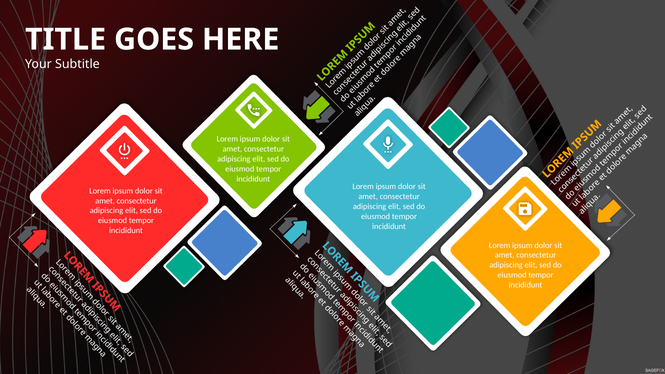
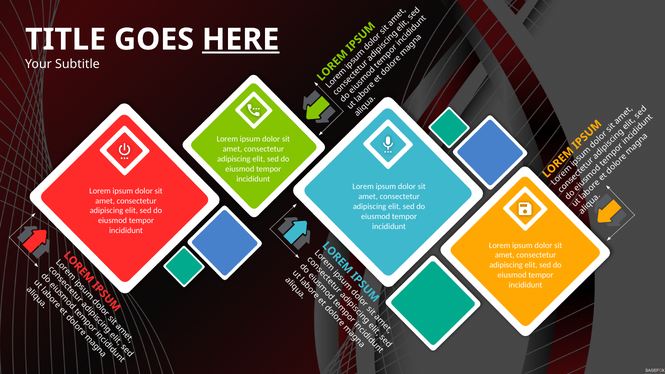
HERE underline: none -> present
